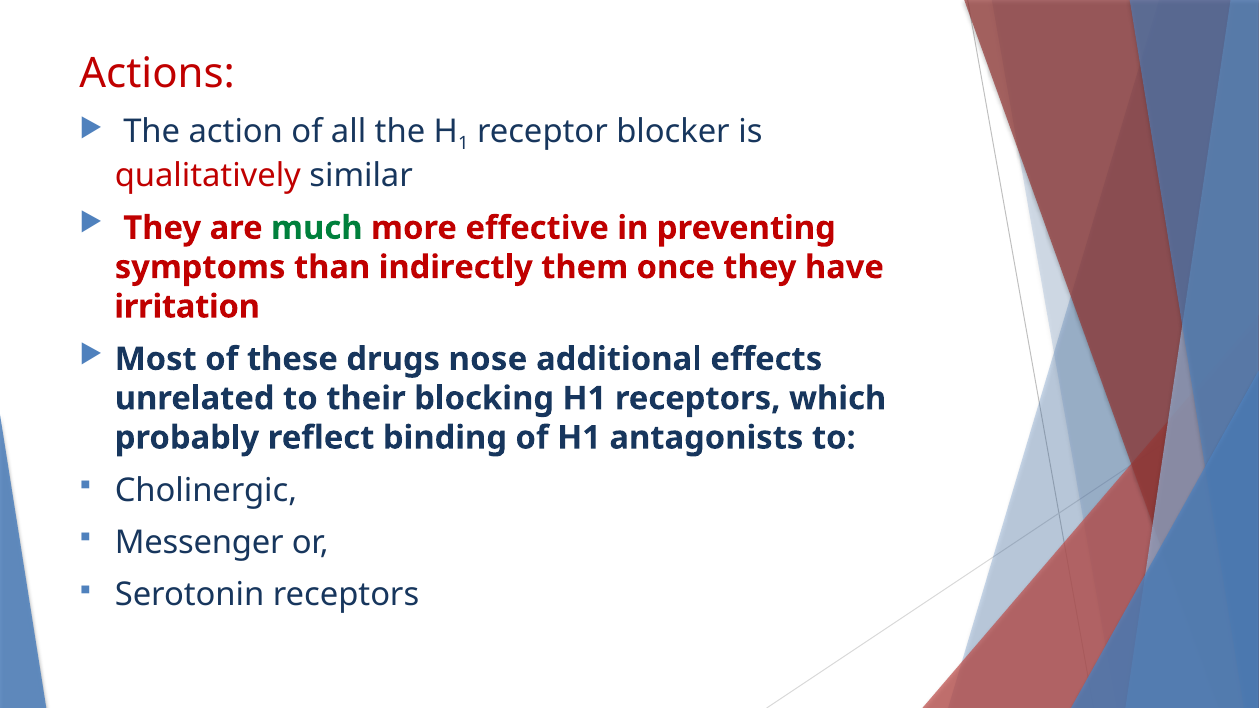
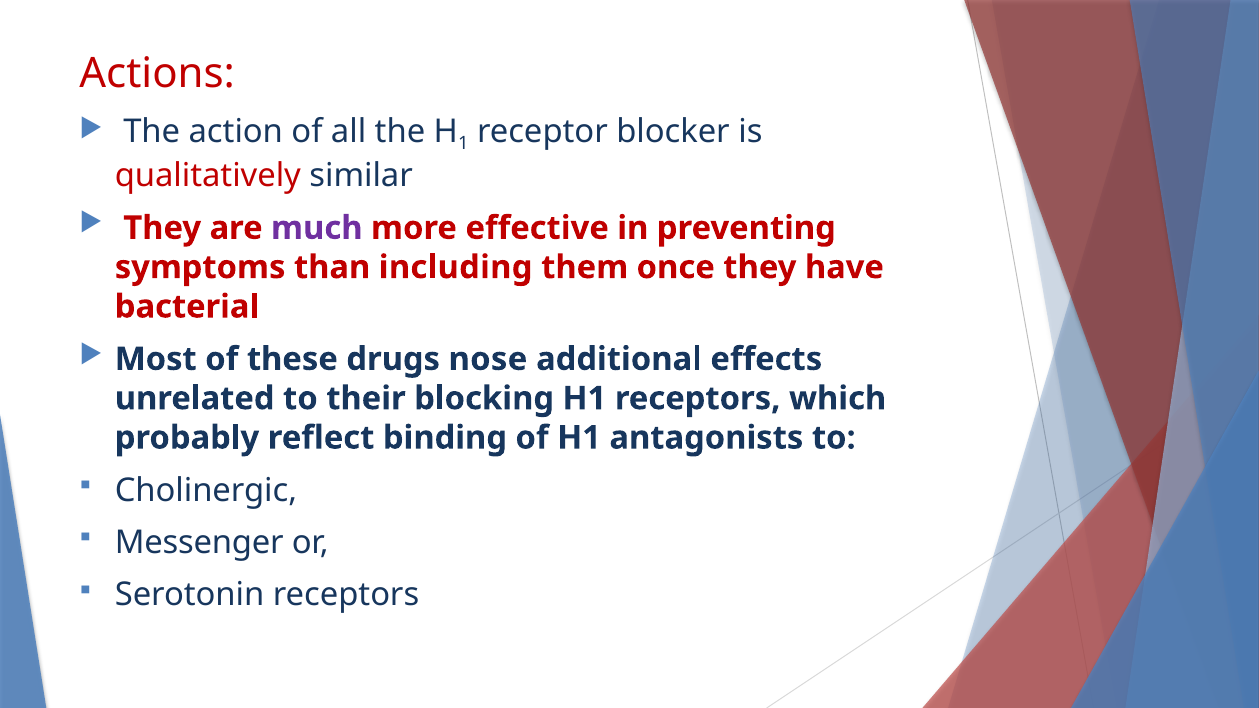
much colour: green -> purple
indirectly: indirectly -> including
irritation: irritation -> bacterial
